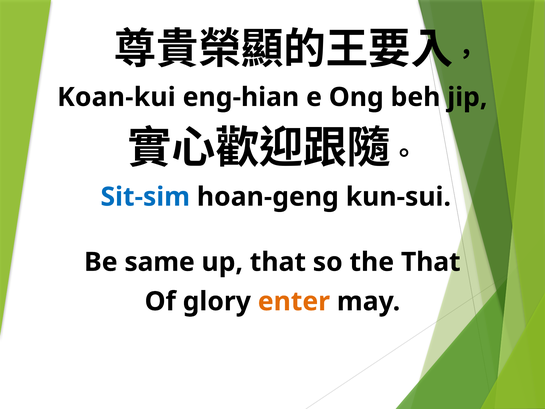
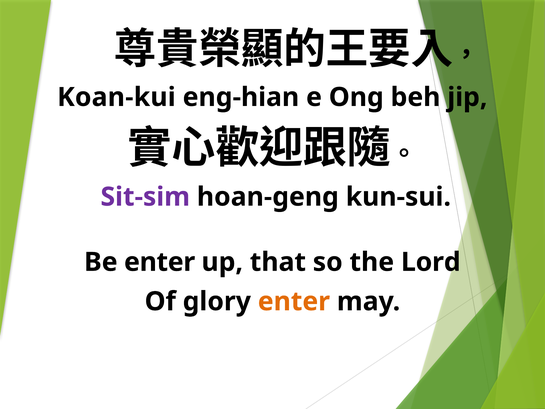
Sit-sim colour: blue -> purple
Be same: same -> enter
the That: That -> Lord
